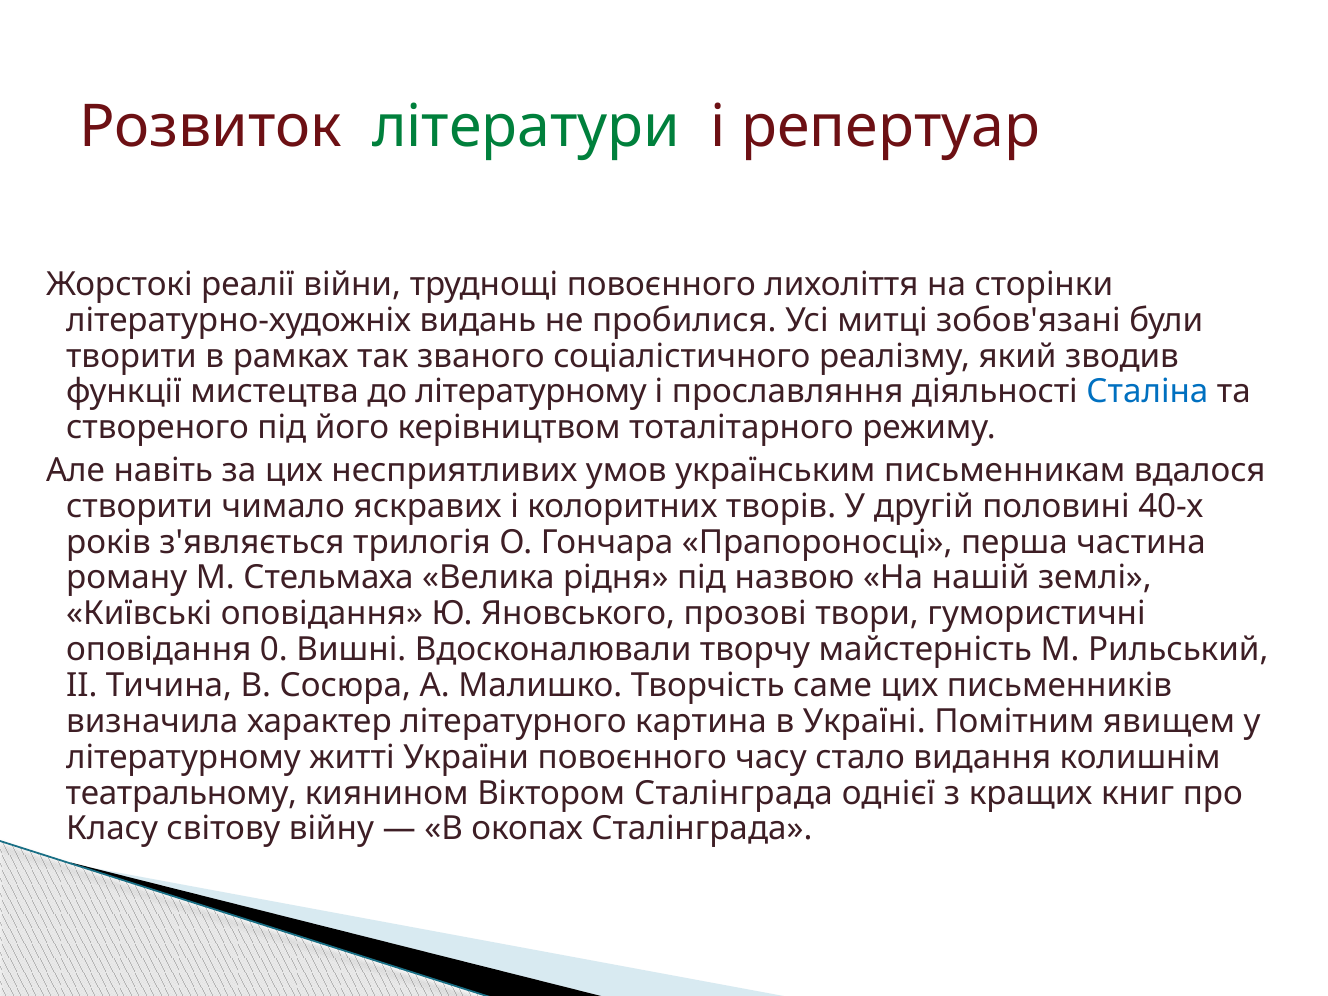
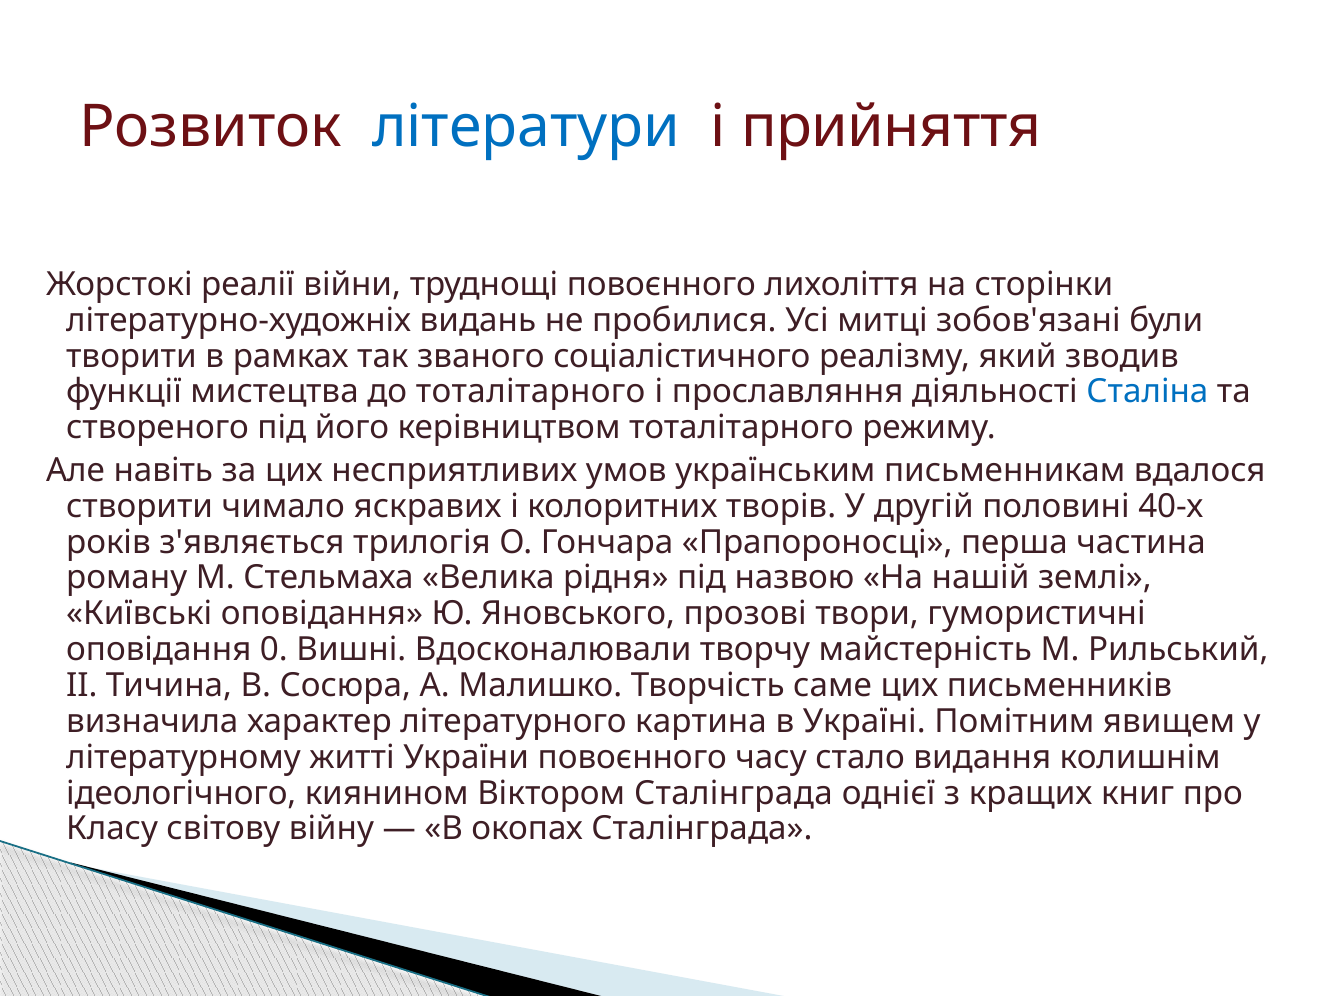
літератури colour: green -> blue
репертуар: репертуар -> прийняття
до літературному: літературному -> тоталітарного
театральному: театральному -> ідеологічного
